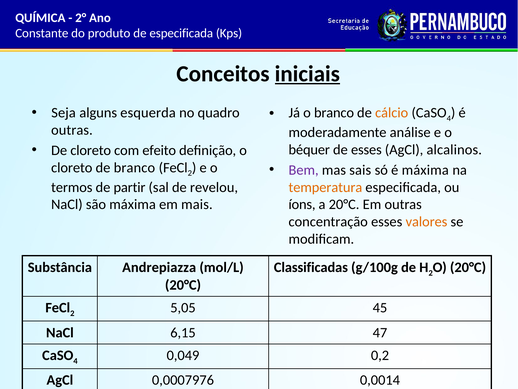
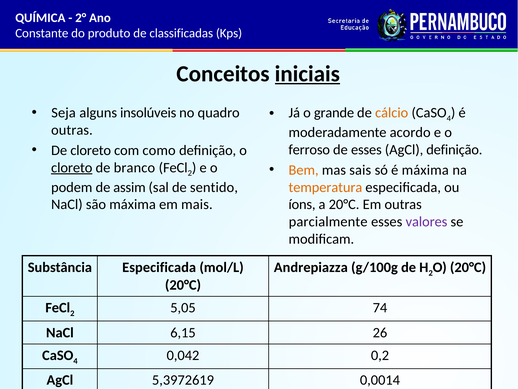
de especificada: especificada -> classificadas
esquerda: esquerda -> insolúveis
o branco: branco -> grande
análise: análise -> acordo
efeito: efeito -> como
béquer: béquer -> ferroso
AgCl alcalinos: alcalinos -> definição
cloreto at (72, 167) underline: none -> present
Bem colour: purple -> orange
termos: termos -> podem
partir: partir -> assim
revelou: revelou -> sentido
concentração: concentração -> parcialmente
valores colour: orange -> purple
Substância Andrepiazza: Andrepiazza -> Especificada
Classificadas: Classificadas -> Andrepiazza
45: 45 -> 74
47: 47 -> 26
0,049: 0,049 -> 0,042
0,0007976: 0,0007976 -> 5,3972619
